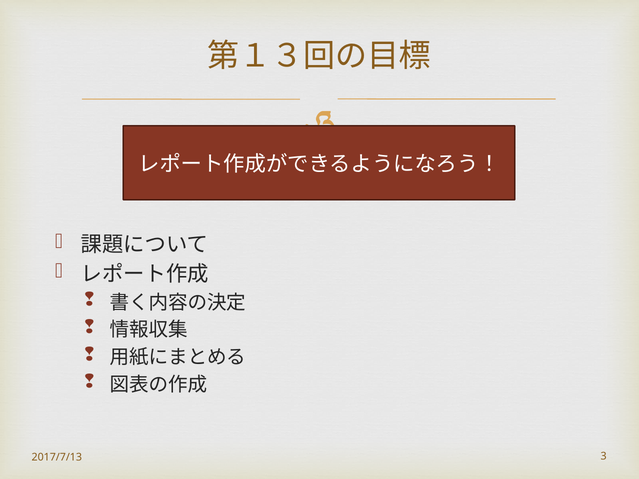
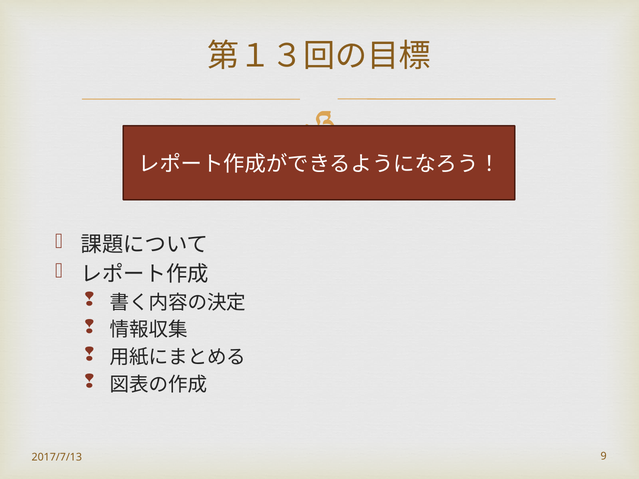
3: 3 -> 9
